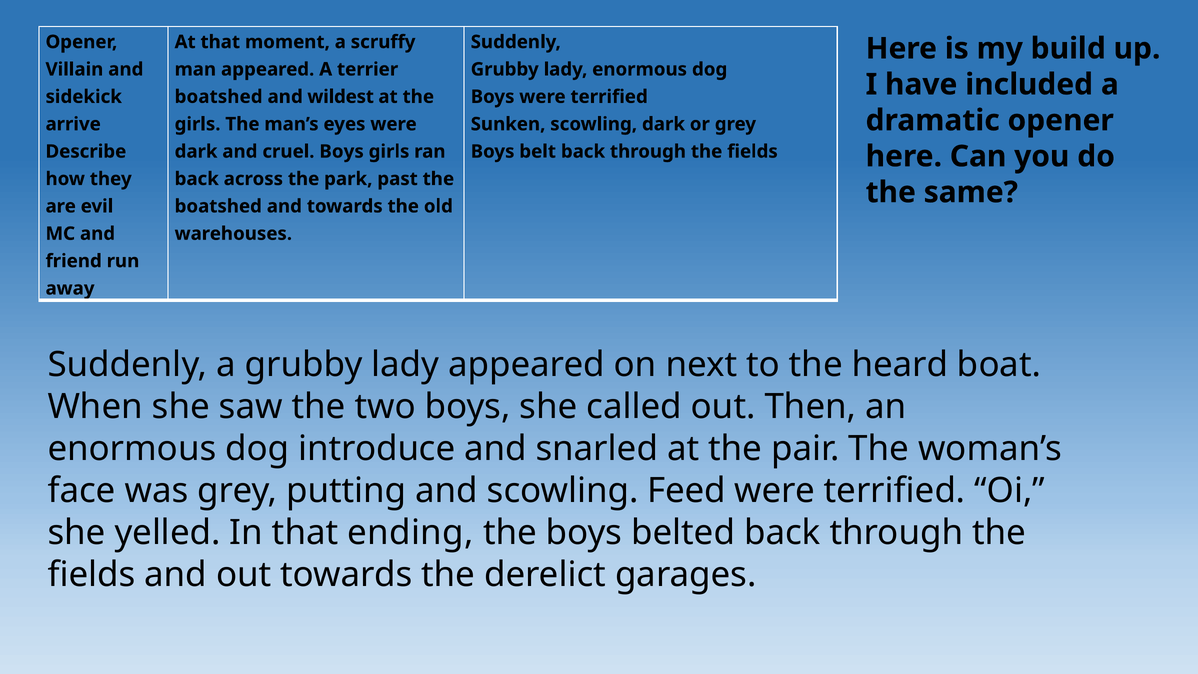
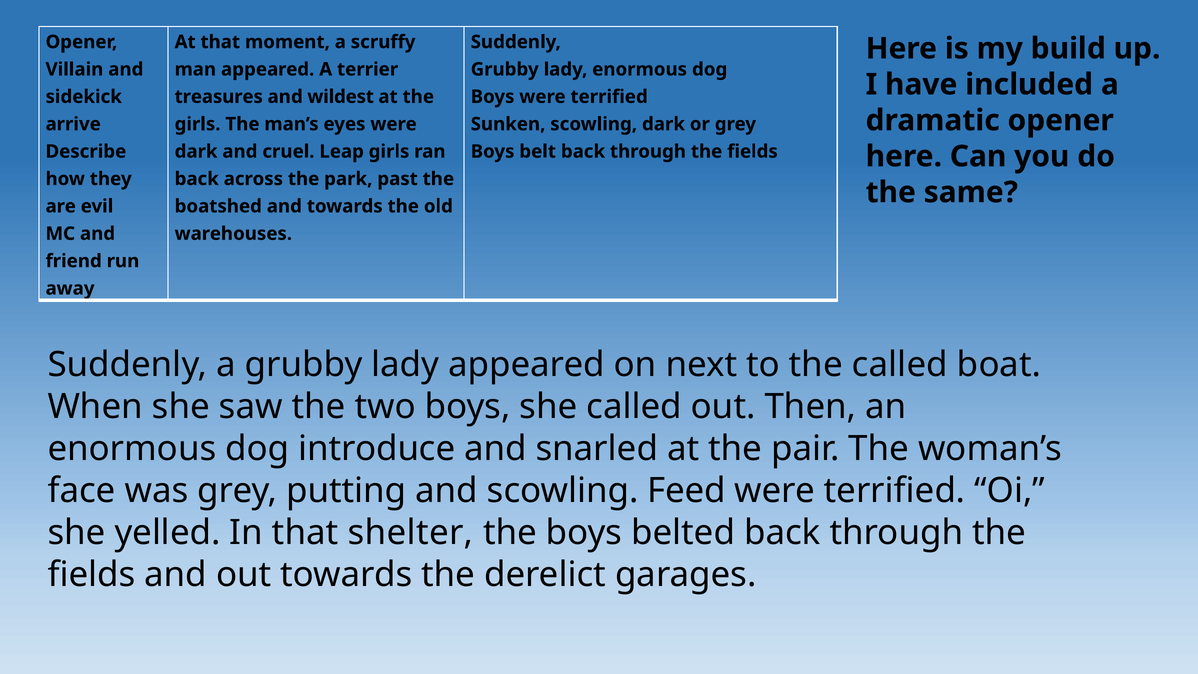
boatshed at (219, 97): boatshed -> treasures
cruel Boys: Boys -> Leap
the heard: heard -> called
ending: ending -> shelter
